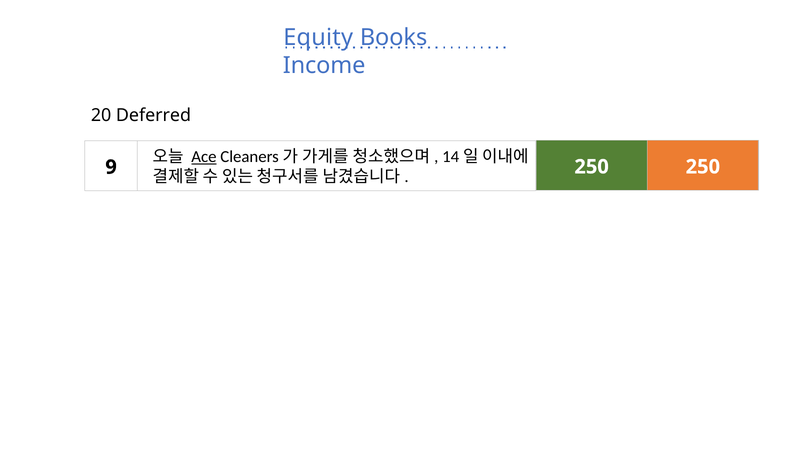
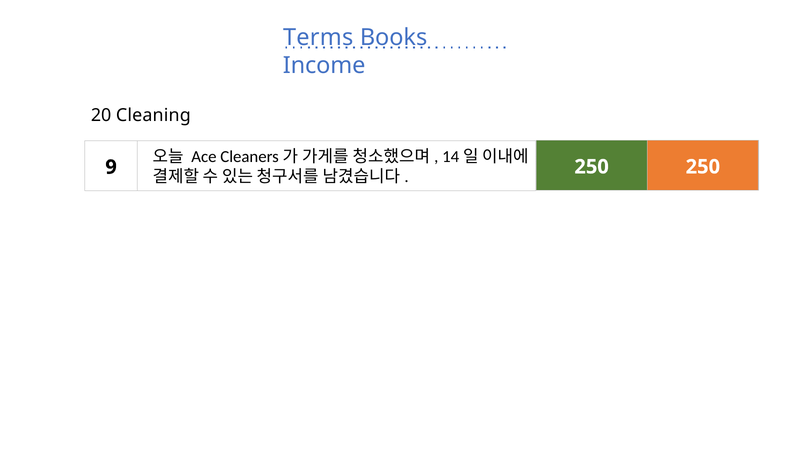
Equity: Equity -> Terms
20 Deferred: Deferred -> Cleaning
Ace underline: present -> none
